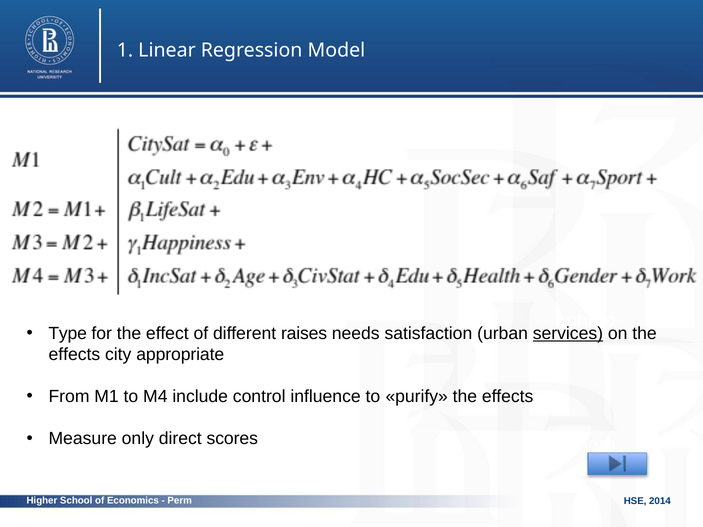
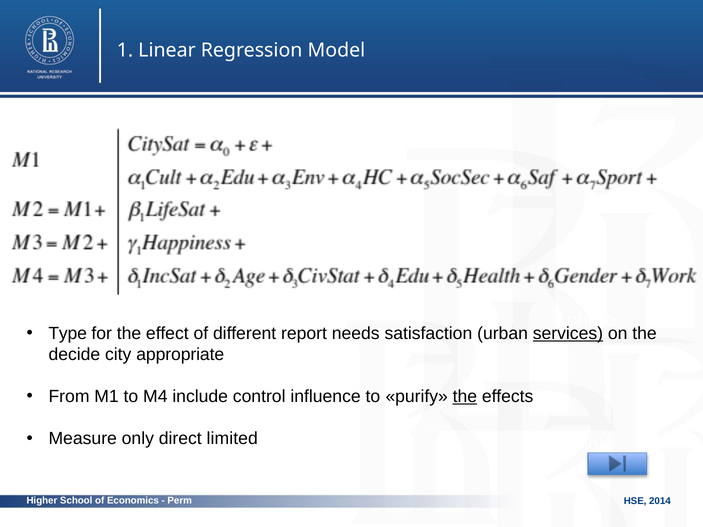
raises: raises -> report
effects at (74, 355): effects -> decide
the at (465, 397) underline: none -> present
scores: scores -> limited
